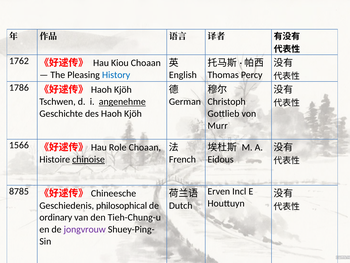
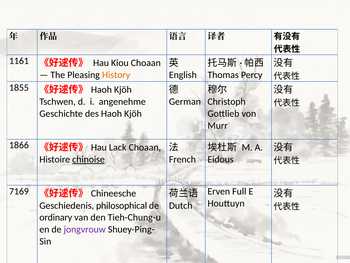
1762: 1762 -> 1161
History colour: blue -> orange
1786: 1786 -> 1855
angenehme underline: present -> none
1566: 1566 -> 1866
Role: Role -> Lack
8785: 8785 -> 7169
Incl: Incl -> Full
